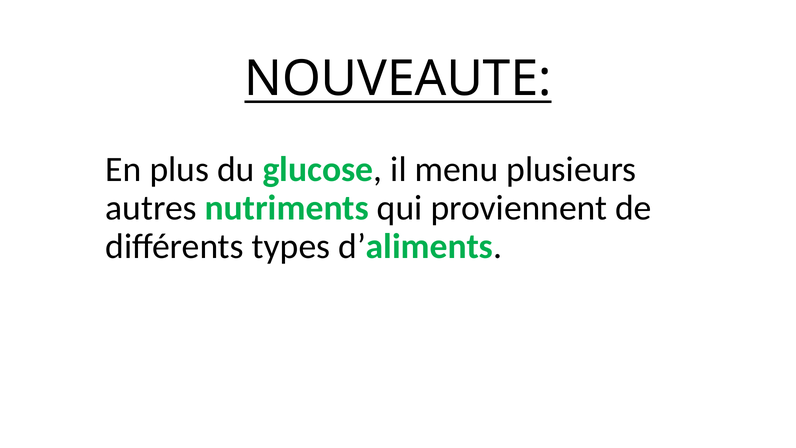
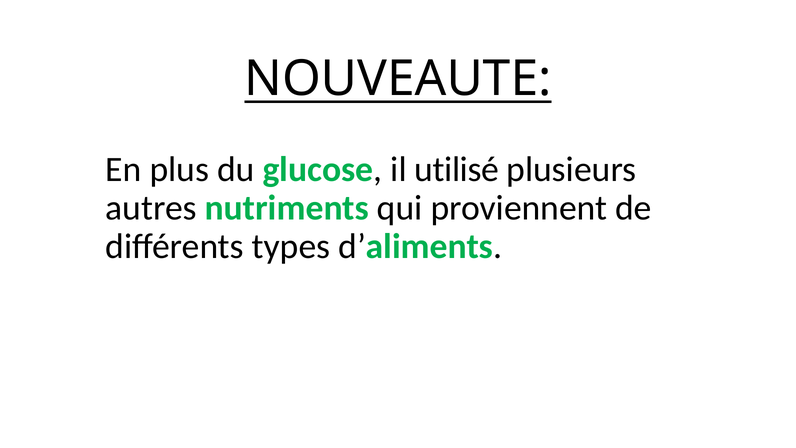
menu: menu -> utilisé
